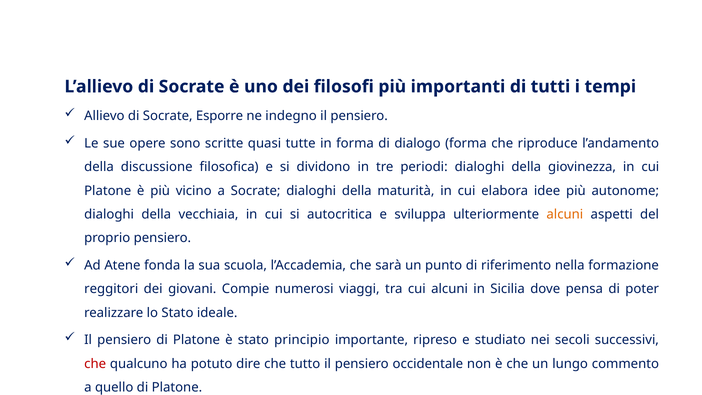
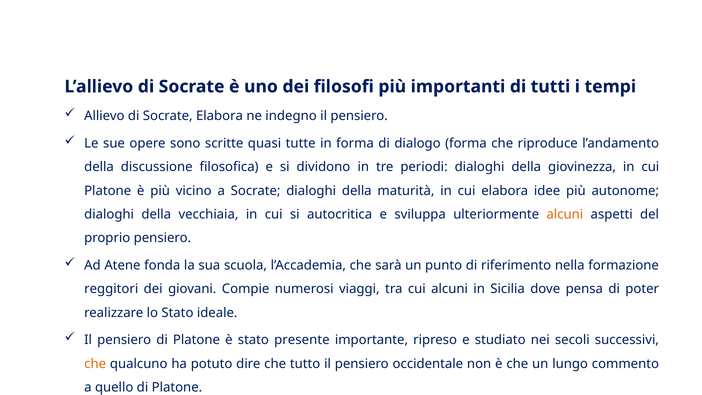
Socrate Esporre: Esporre -> Elabora
principio: principio -> presente
che at (95, 364) colour: red -> orange
